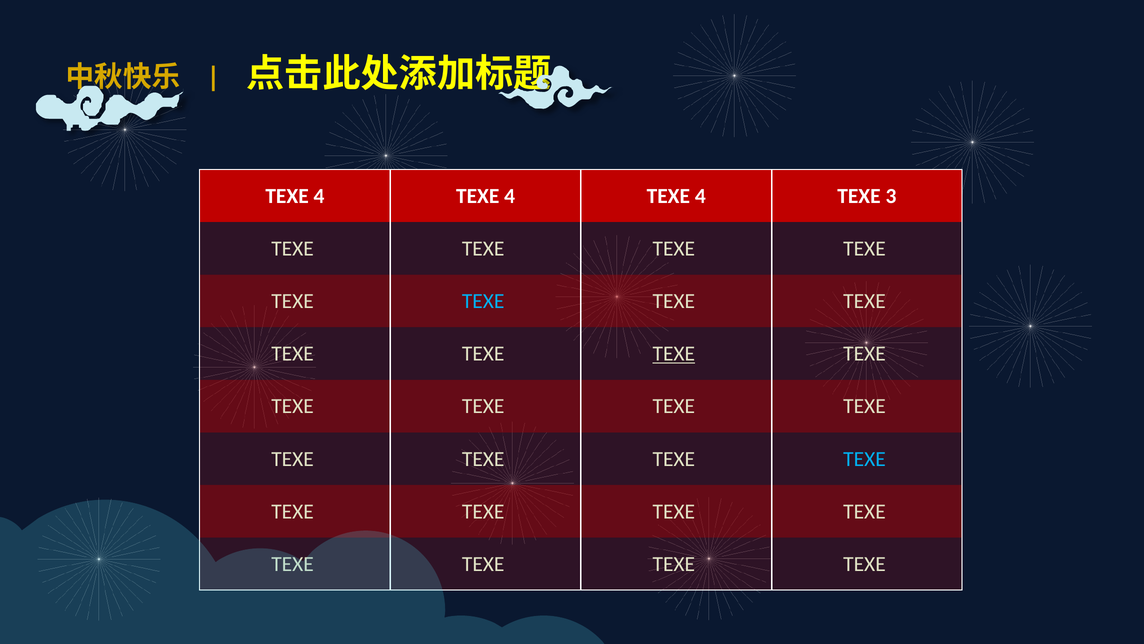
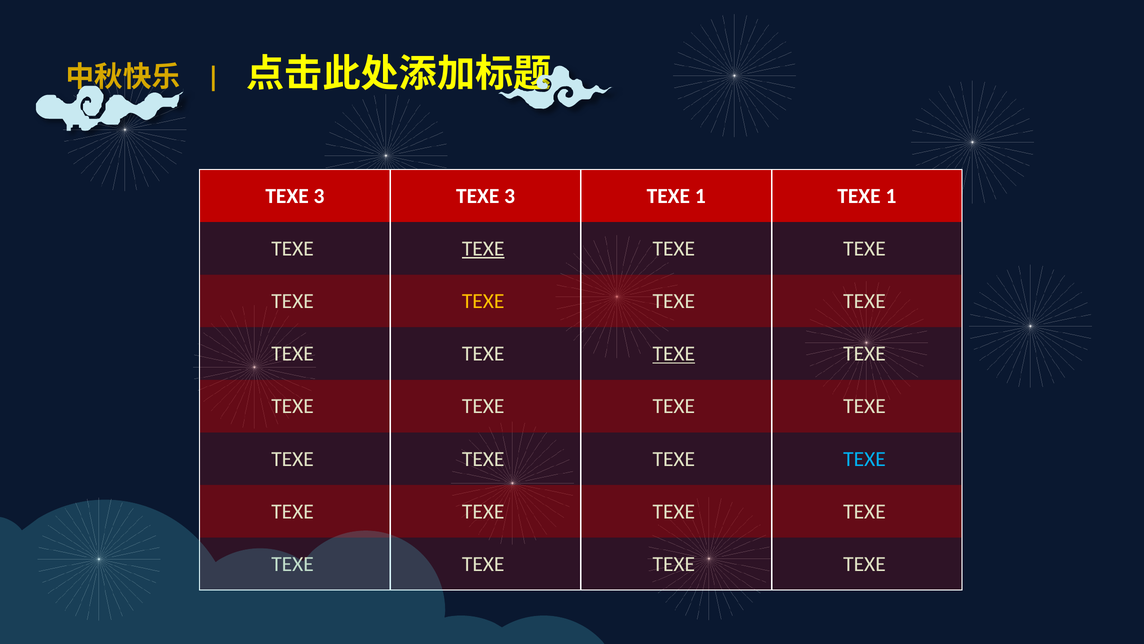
4 at (319, 196): 4 -> 3
4 at (510, 196): 4 -> 3
4 at (700, 196): 4 -> 1
3 at (891, 196): 3 -> 1
TEXE at (483, 248) underline: none -> present
TEXE at (483, 301) colour: light blue -> yellow
